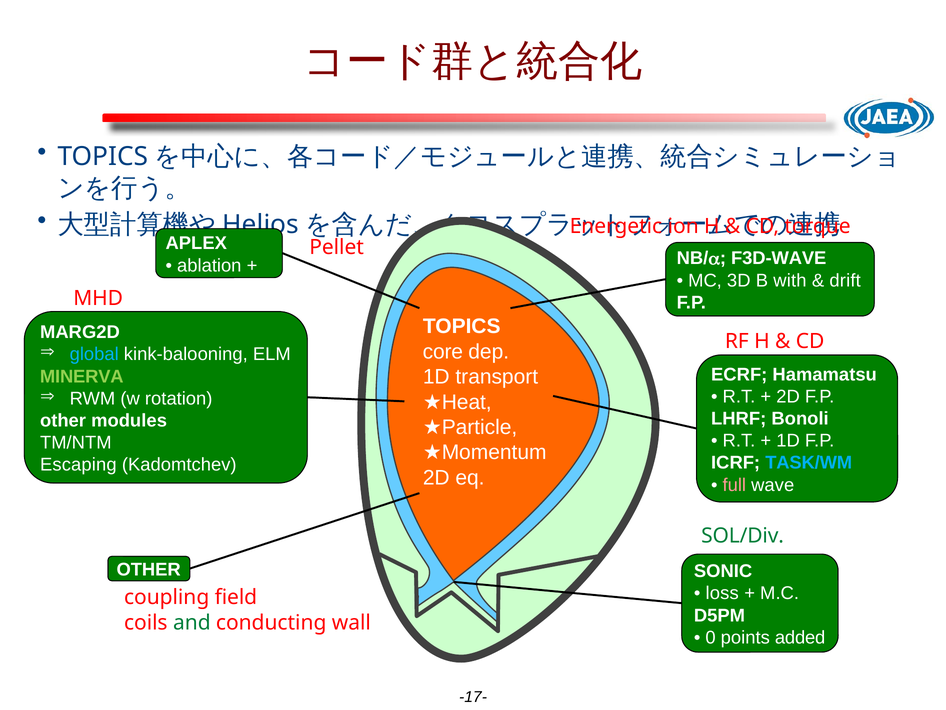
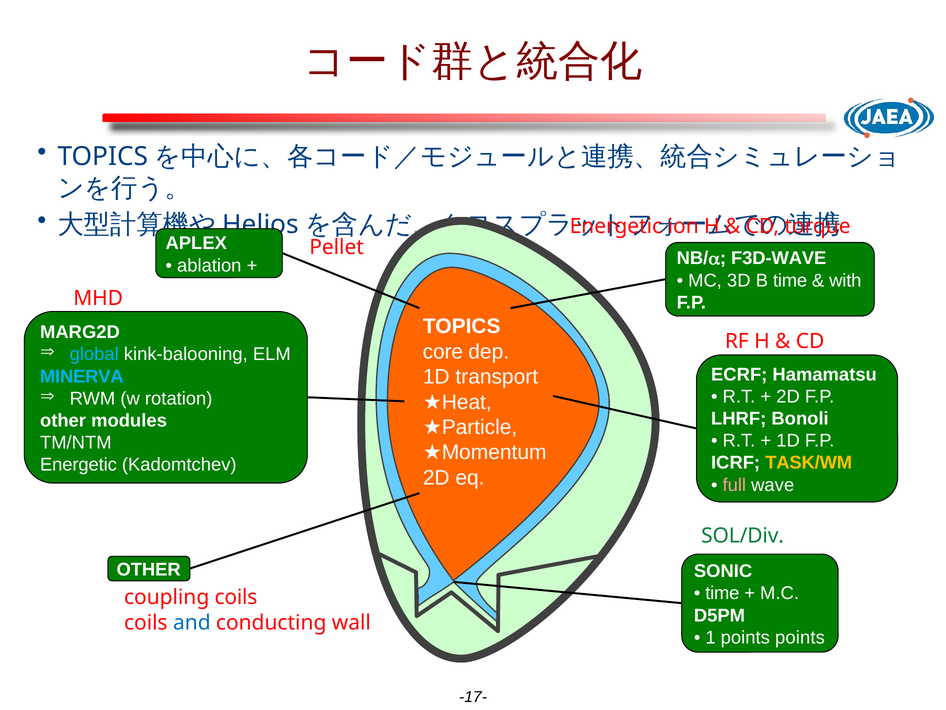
B with: with -> time
drift: drift -> with
MINERVA colour: light green -> light blue
TASK/WM colour: light blue -> yellow
Escaping at (78, 465): Escaping -> Energetic
loss at (722, 593): loss -> time
coupling field: field -> coils
and colour: green -> blue
0: 0 -> 1
points added: added -> points
